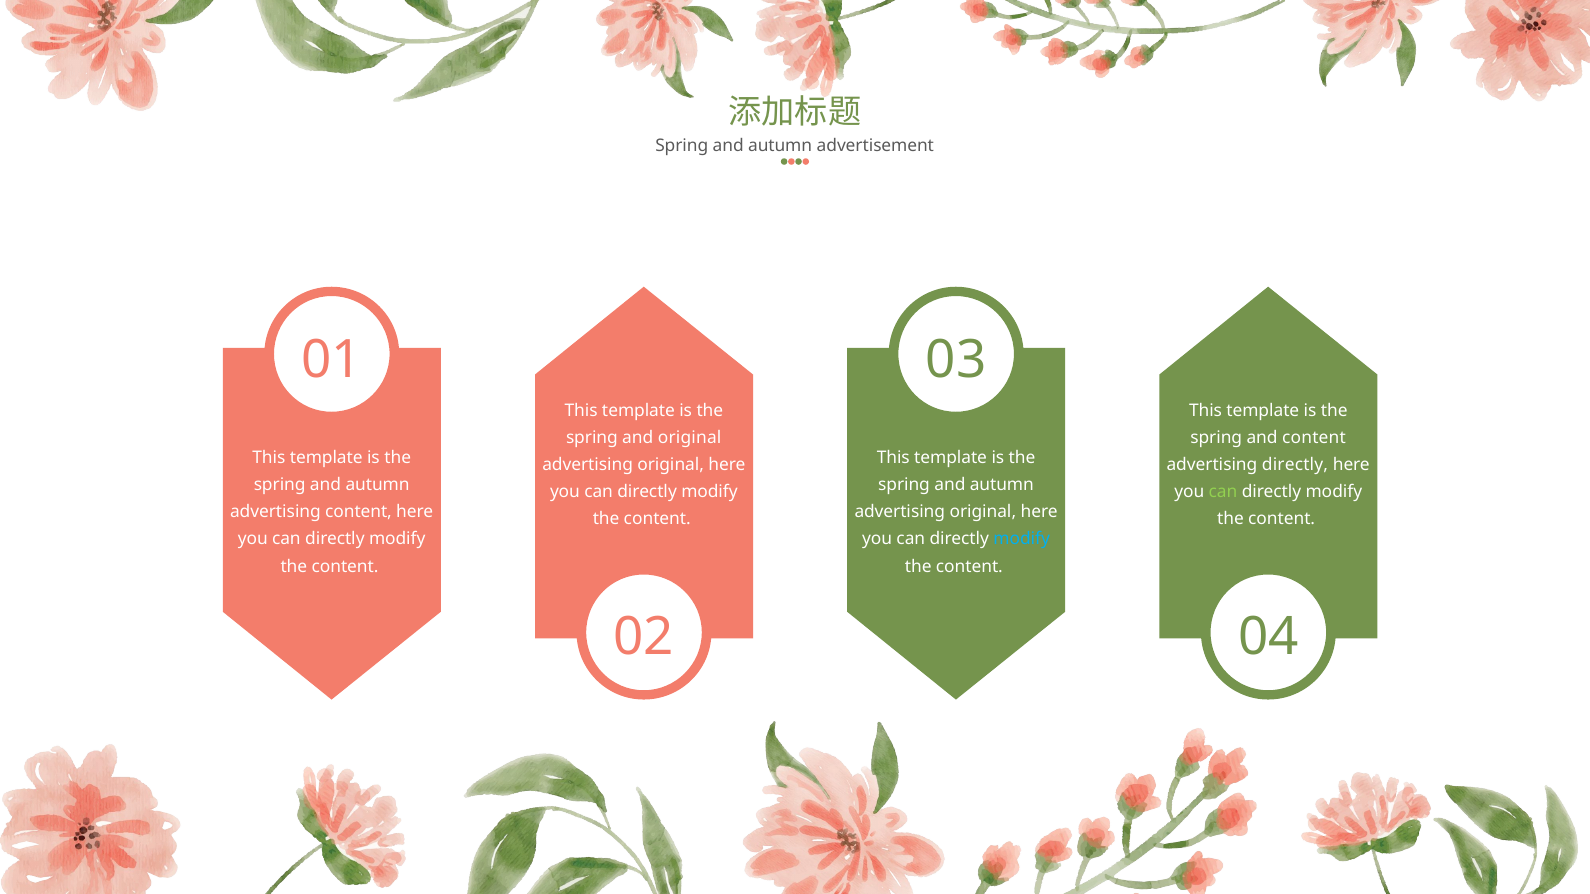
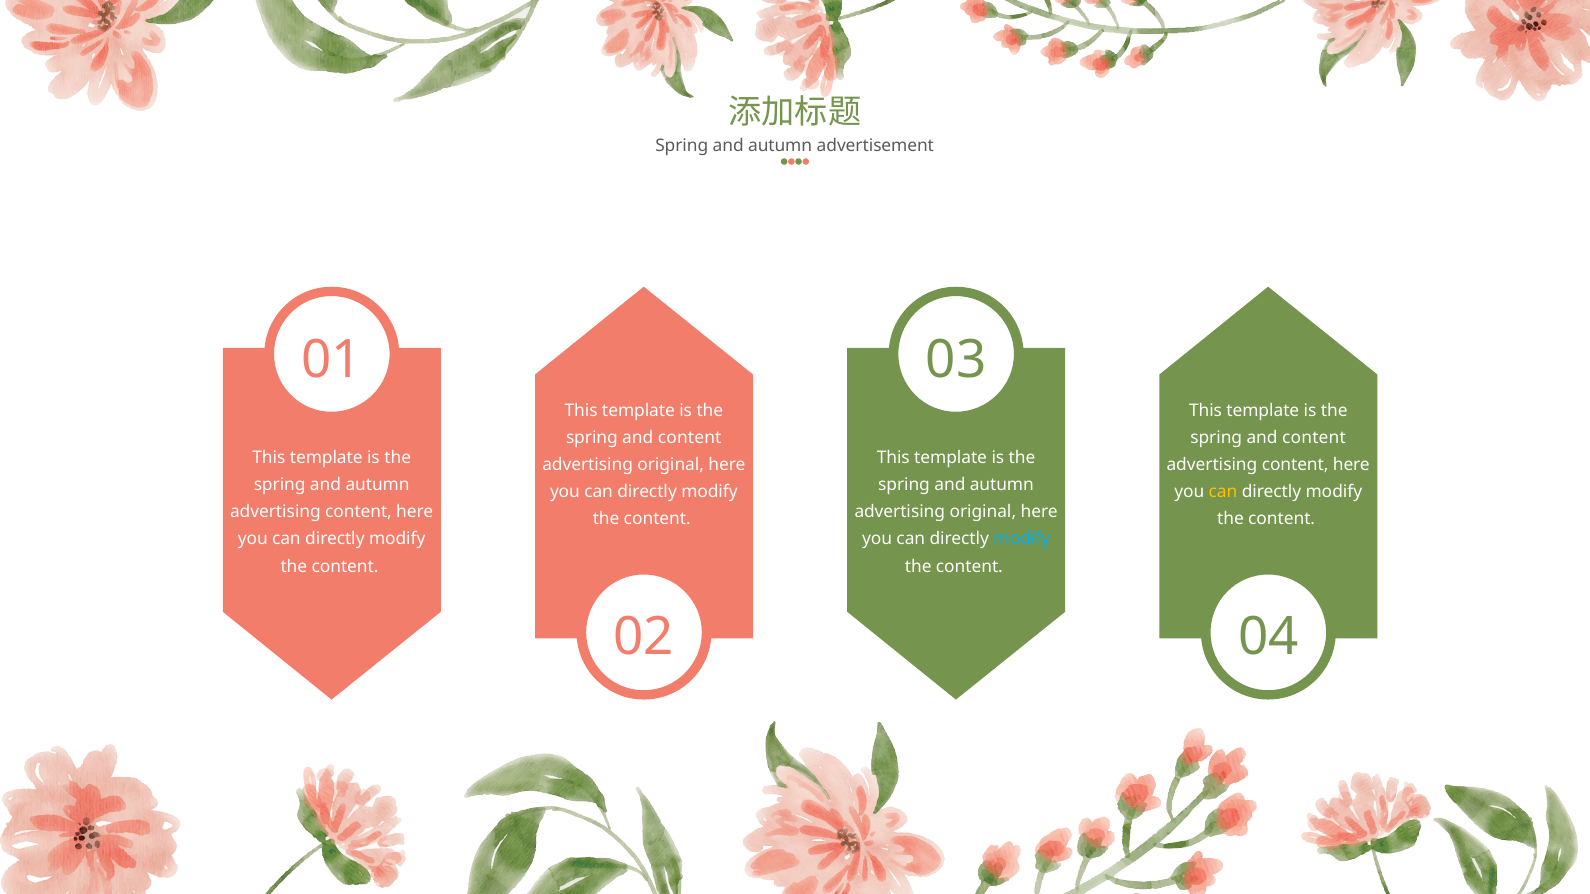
original at (690, 438): original -> content
directly at (1295, 465): directly -> content
can at (1223, 492) colour: light green -> yellow
